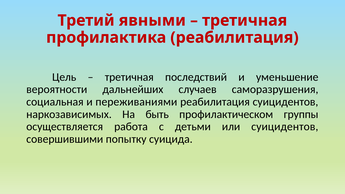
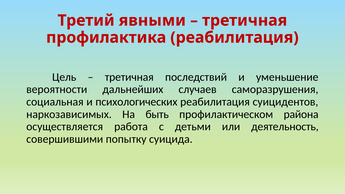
переживаниями: переживаниями -> психологических
группы: группы -> района
или суицидентов: суицидентов -> деятельность
